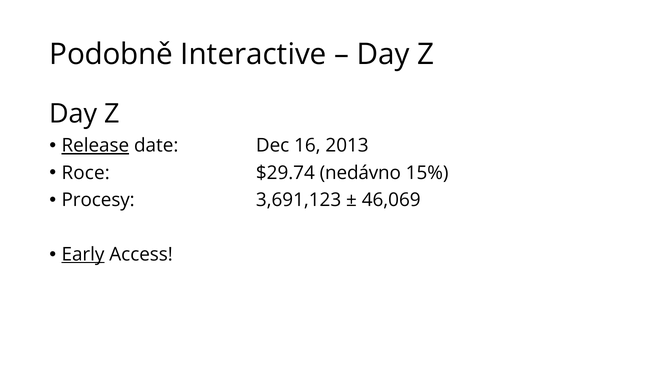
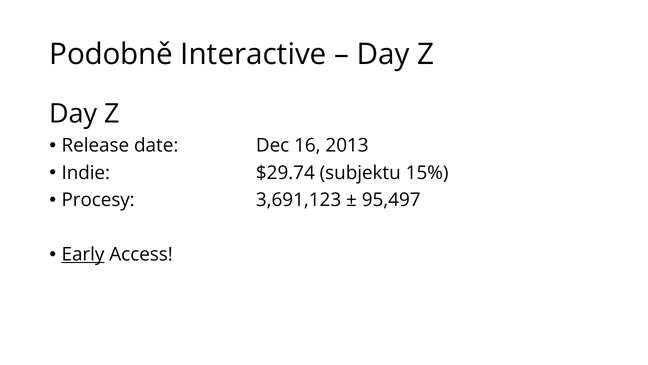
Release underline: present -> none
Roce: Roce -> Indie
nedávno: nedávno -> subjektu
46,069: 46,069 -> 95,497
